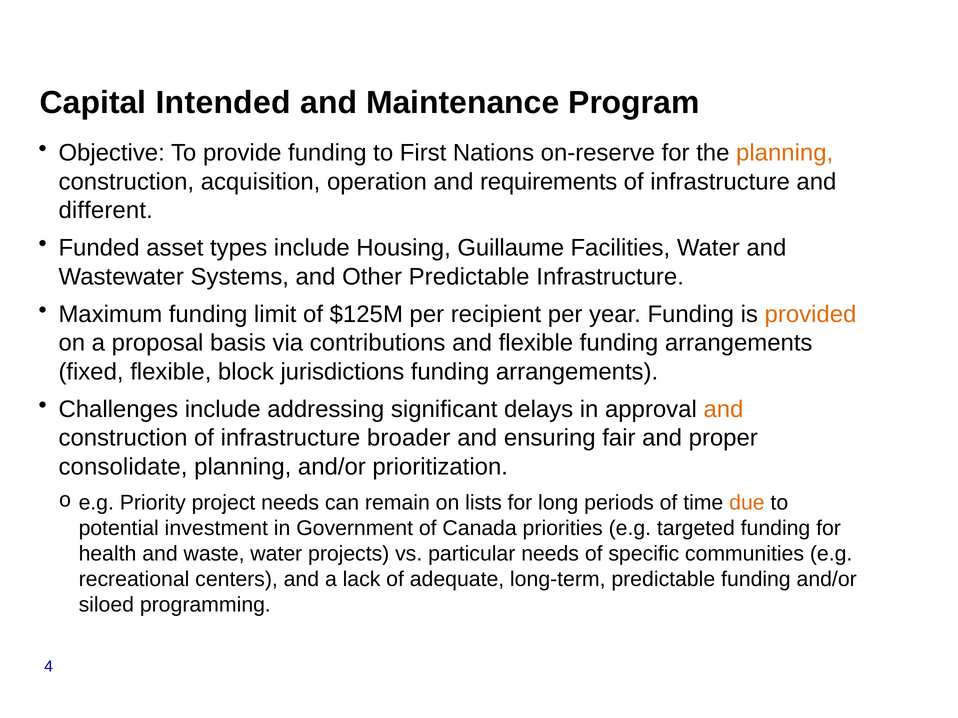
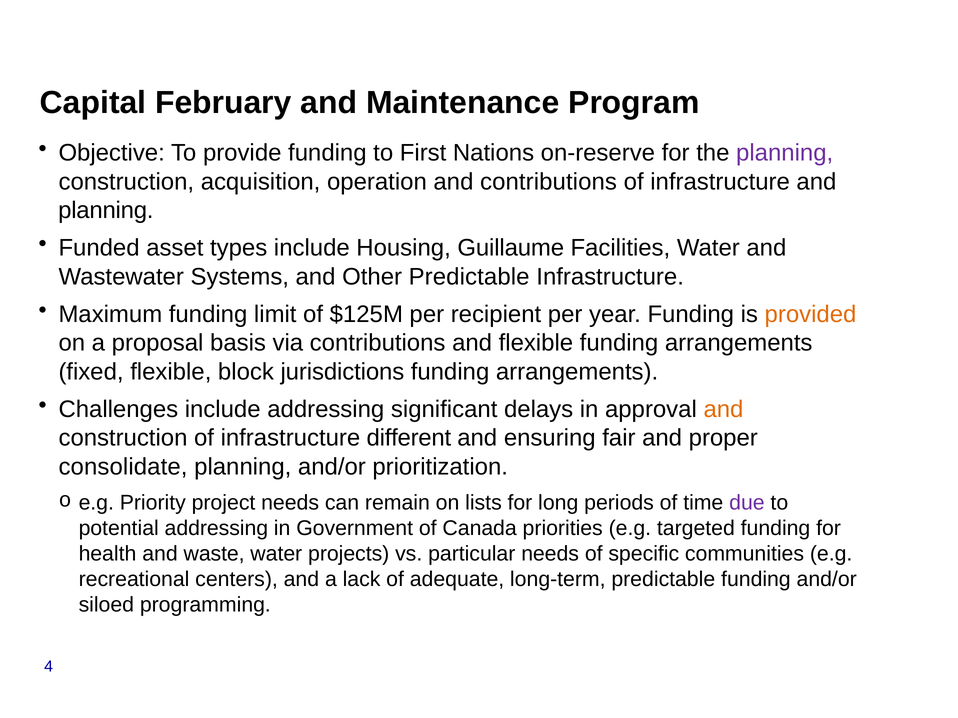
Intended: Intended -> February
planning at (785, 153) colour: orange -> purple
and requirements: requirements -> contributions
different at (106, 211): different -> planning
broader: broader -> different
due colour: orange -> purple
potential investment: investment -> addressing
